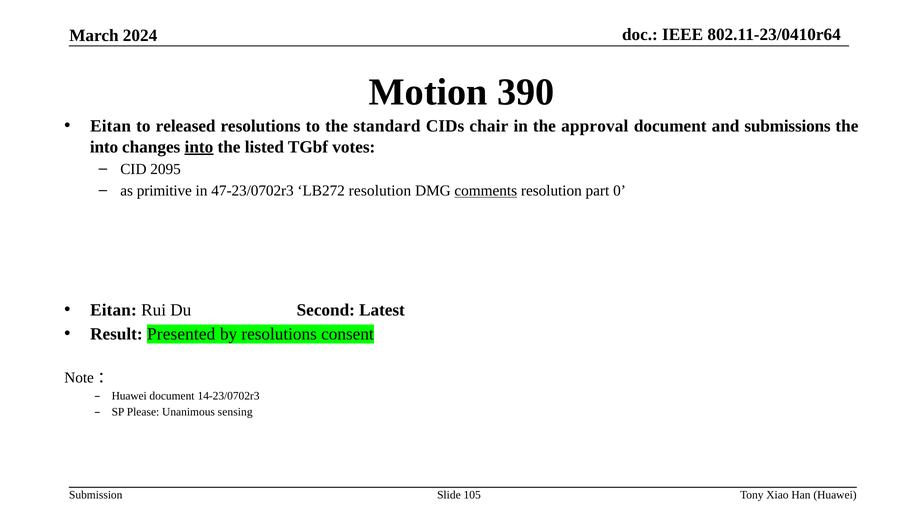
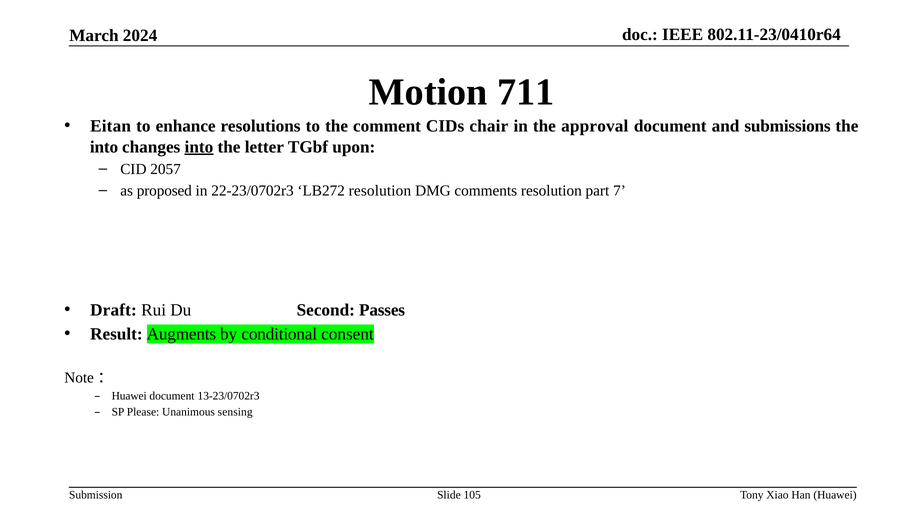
390: 390 -> 711
released: released -> enhance
standard: standard -> comment
listed: listed -> letter
votes: votes -> upon
2095: 2095 -> 2057
primitive: primitive -> proposed
47-23/0702r3: 47-23/0702r3 -> 22-23/0702r3
comments underline: present -> none
0: 0 -> 7
Eitan at (113, 310): Eitan -> Draft
Latest: Latest -> Passes
Presented: Presented -> Augments
by resolutions: resolutions -> conditional
14-23/0702r3: 14-23/0702r3 -> 13-23/0702r3
